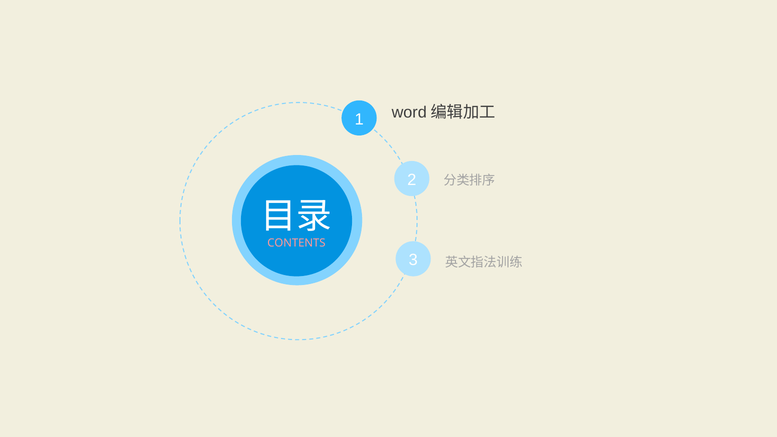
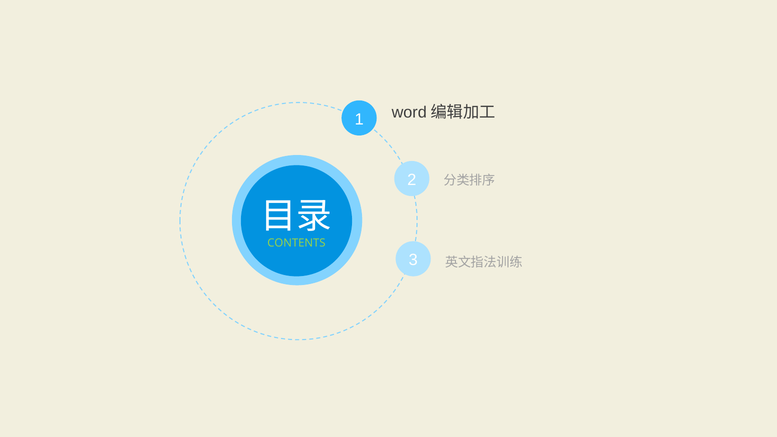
CONTENTS colour: pink -> light green
